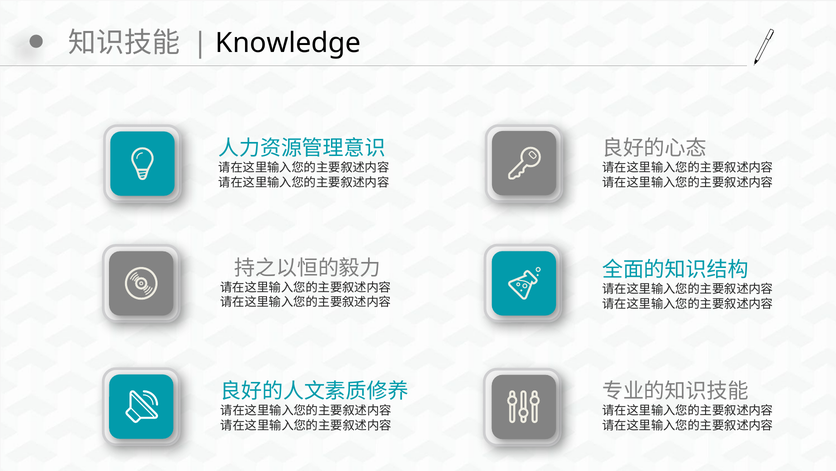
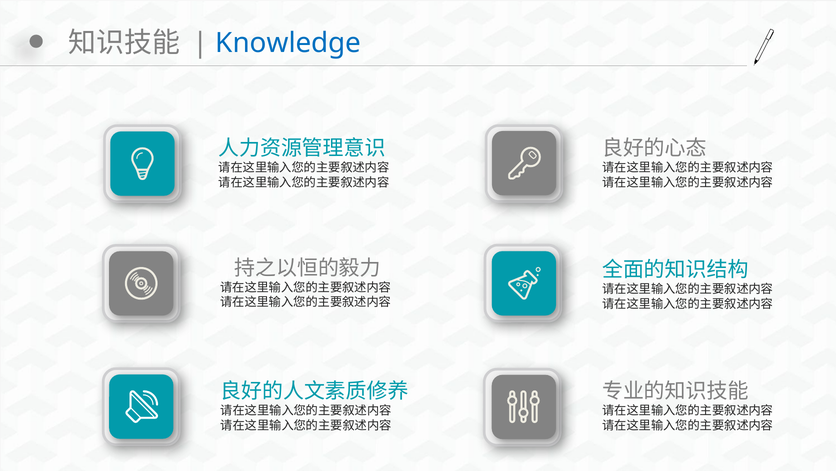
Knowledge colour: black -> blue
